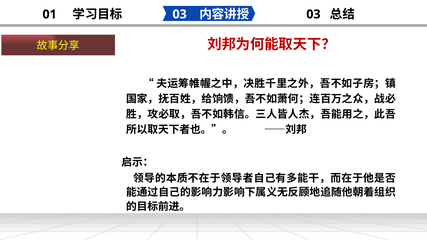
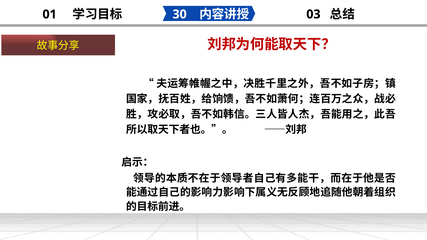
03 at (180, 14): 03 -> 30
